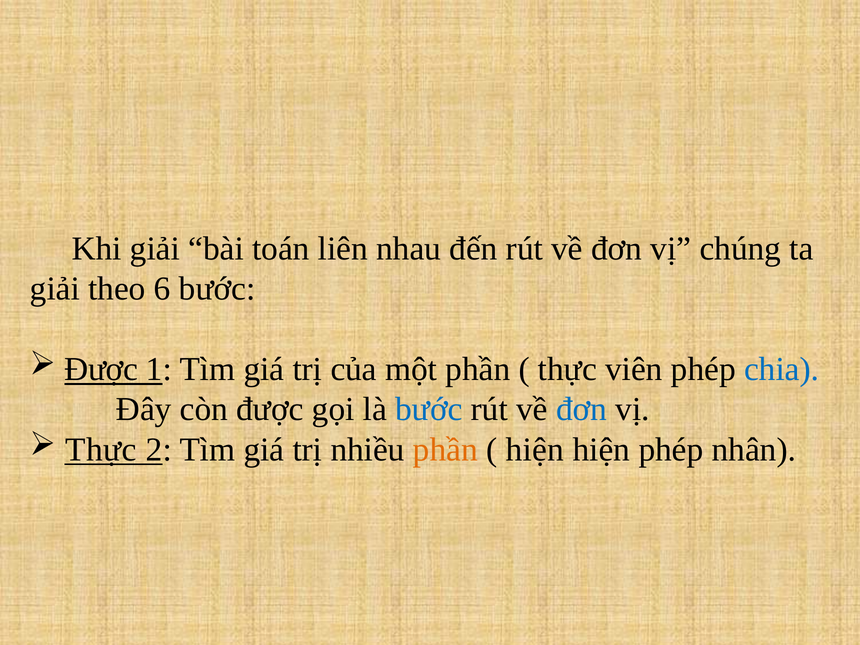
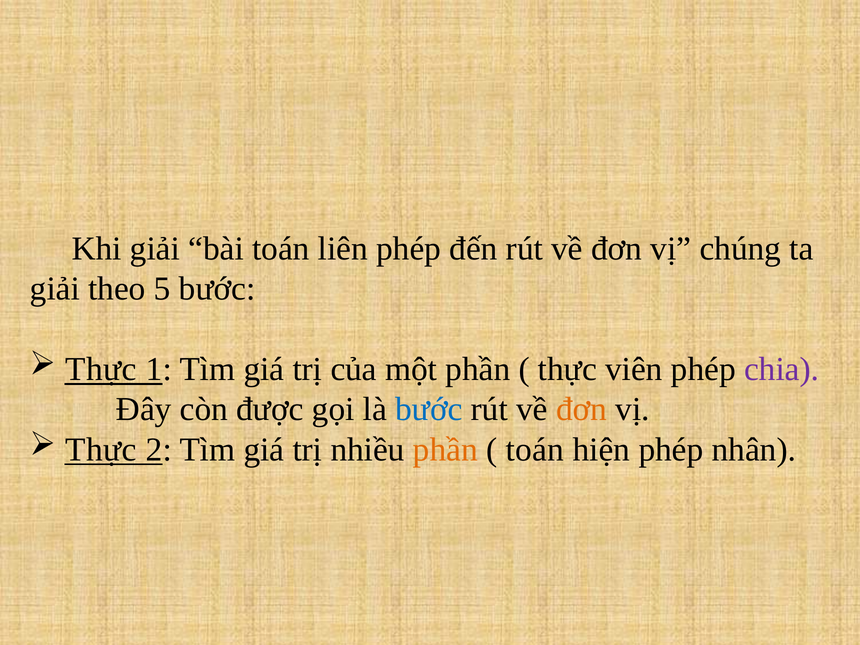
liên nhau: nhau -> phép
6: 6 -> 5
Được at (101, 369): Được -> Thực
chia colour: blue -> purple
đơn at (582, 409) colour: blue -> orange
hiện at (535, 450): hiện -> toán
